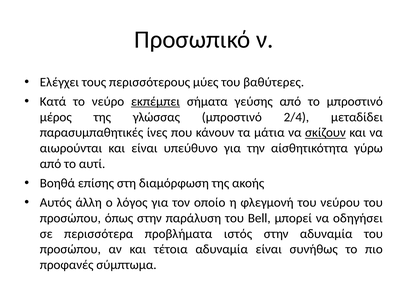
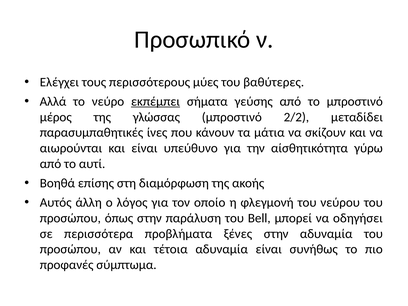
Κατά: Κατά -> Αλλά
2/4: 2/4 -> 2/2
σκίζουν underline: present -> none
ιστός: ιστός -> ξένες
